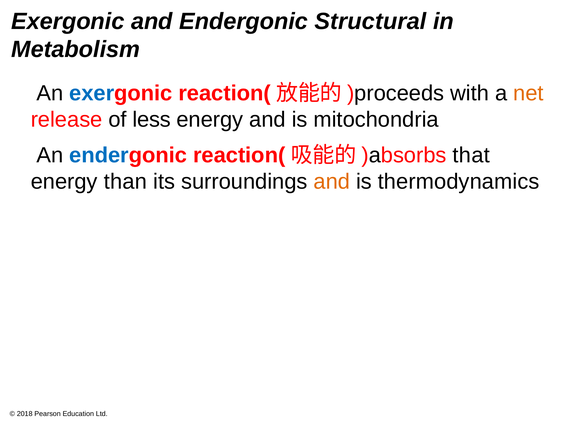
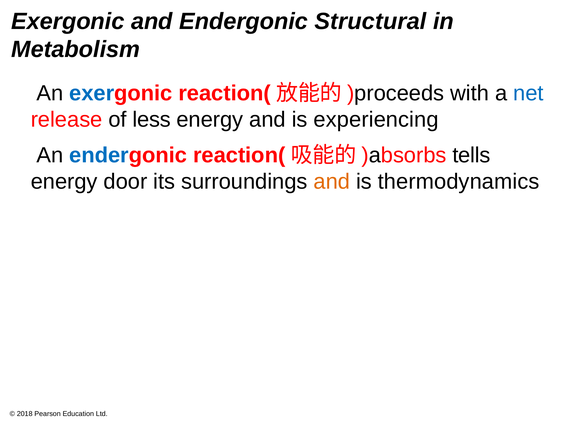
net colour: orange -> blue
mitochondria: mitochondria -> experiencing
that: that -> tells
than: than -> door
